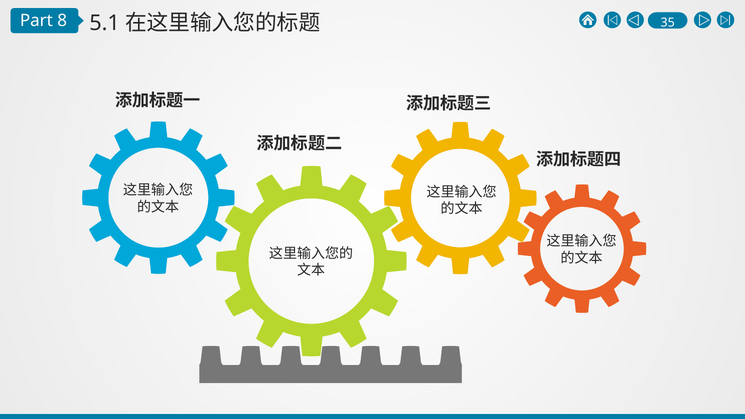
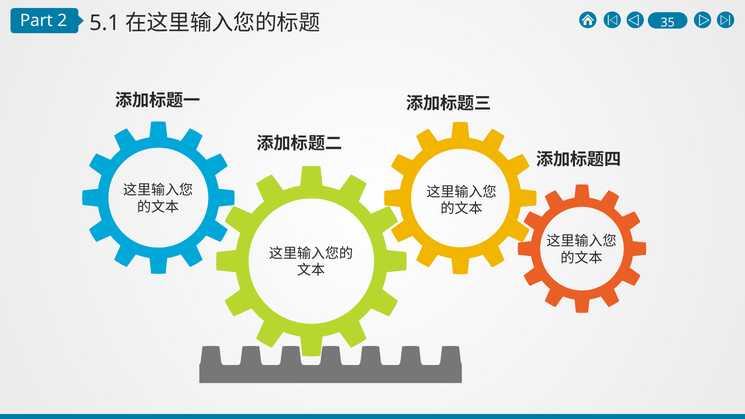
8: 8 -> 2
